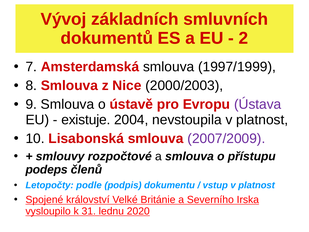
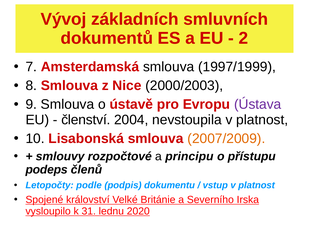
existuje: existuje -> členství
2007/2009 colour: purple -> orange
a smlouva: smlouva -> principu
